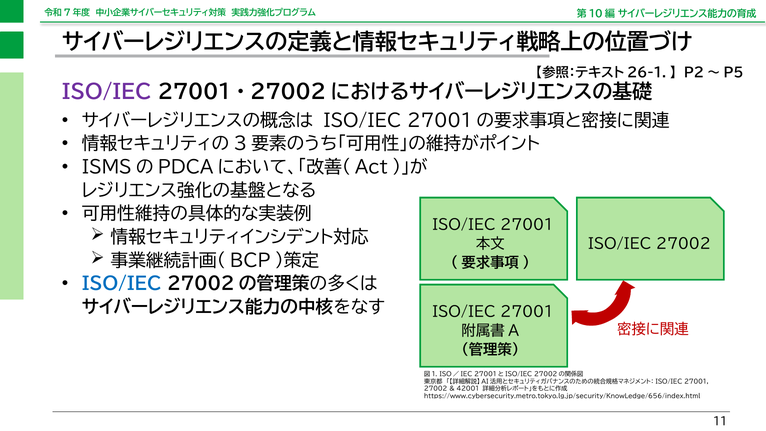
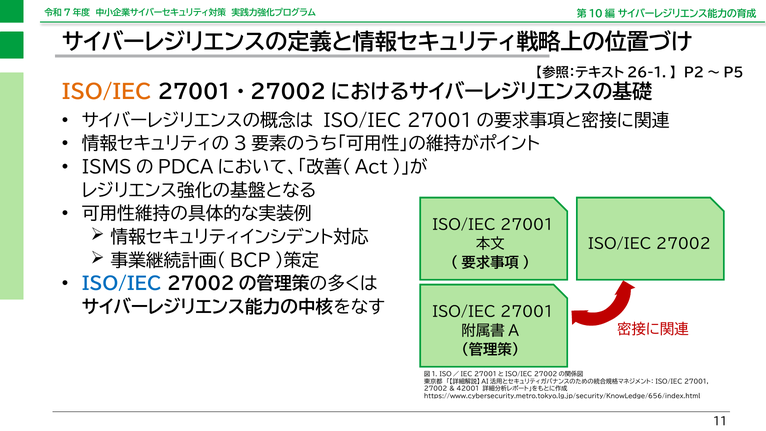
ISO/IEC at (107, 92) colour: purple -> orange
